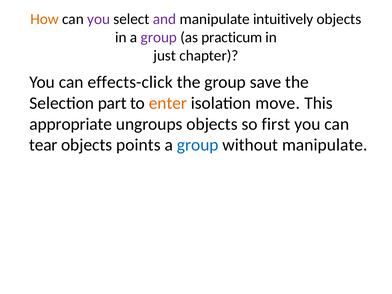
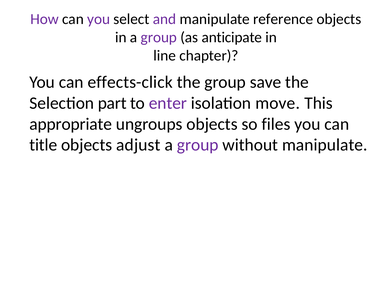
How colour: orange -> purple
intuitively: intuitively -> reference
practicum: practicum -> anticipate
just: just -> line
enter colour: orange -> purple
first: first -> files
tear: tear -> title
points: points -> adjust
group at (198, 145) colour: blue -> purple
